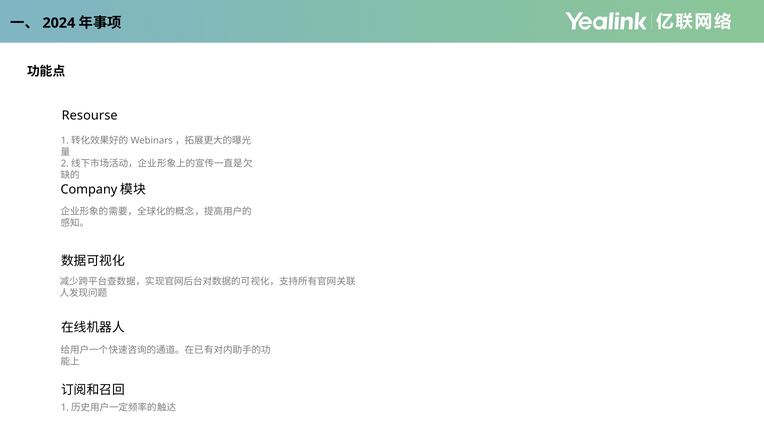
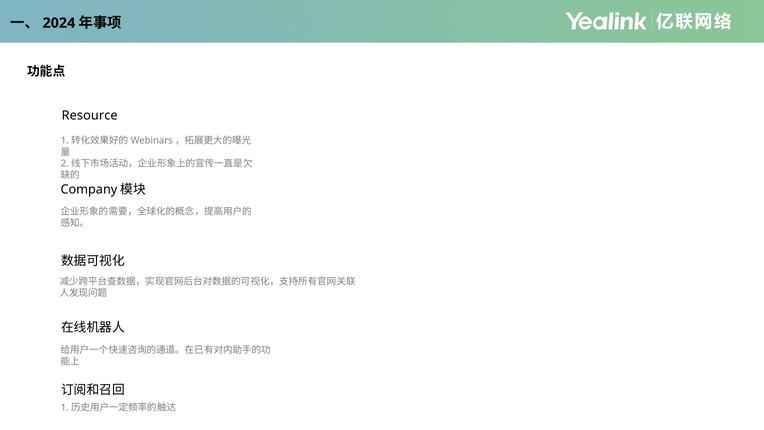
Resourse: Resourse -> Resource
